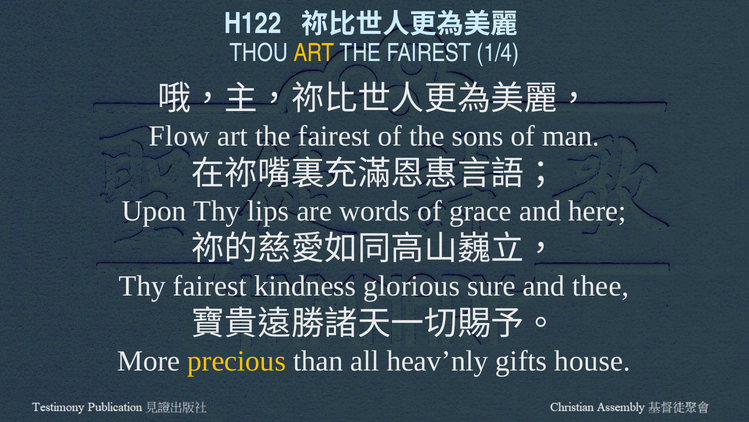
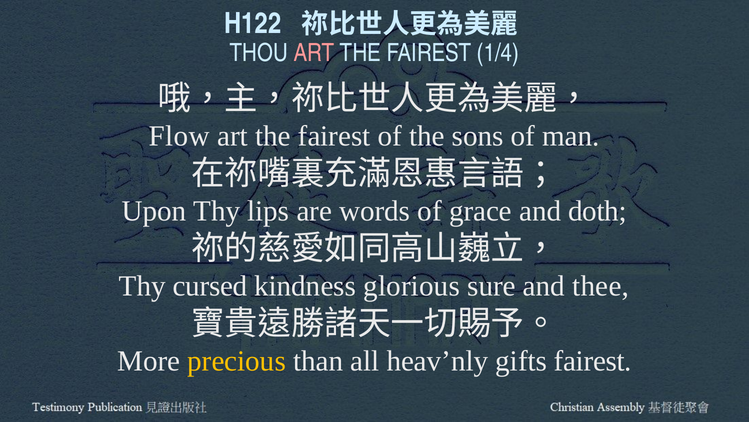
ART at (314, 53) colour: yellow -> pink
here: here -> doth
Thy fairest: fairest -> cursed
gifts house: house -> fairest
